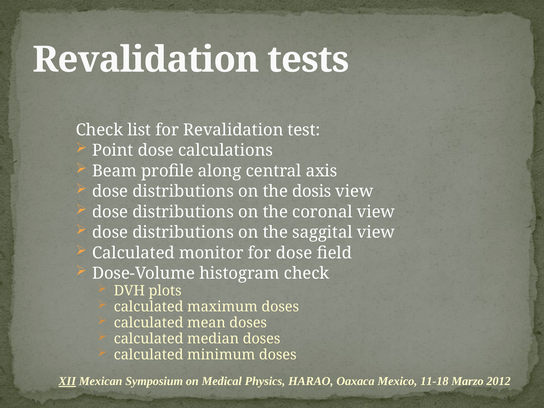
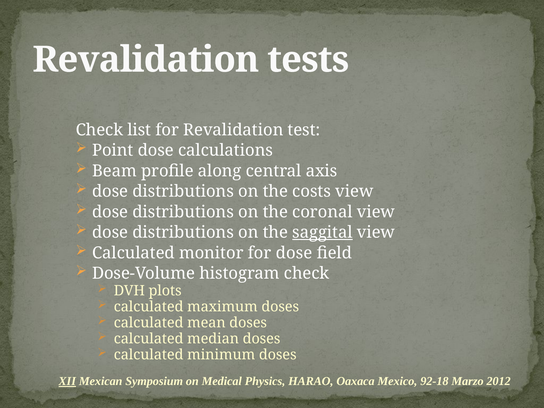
dosis: dosis -> costs
saggital underline: none -> present
11-18: 11-18 -> 92-18
